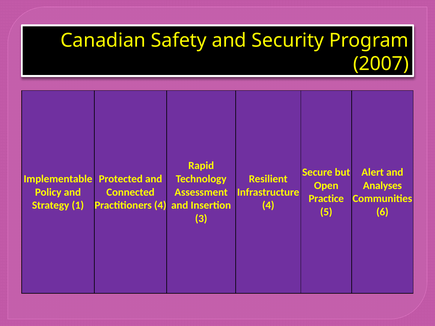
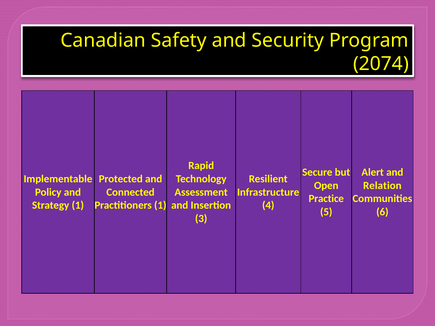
2007: 2007 -> 2074
Analyses: Analyses -> Relation
Practitioners 4: 4 -> 1
